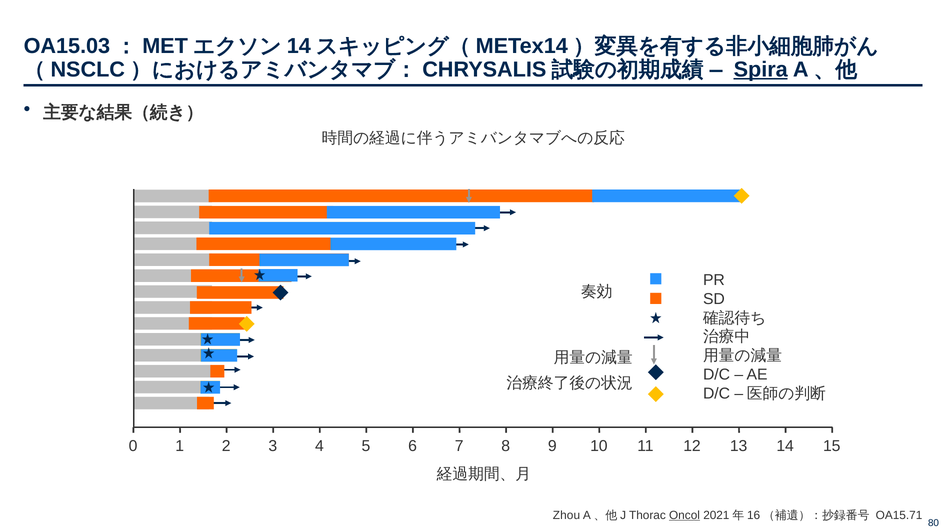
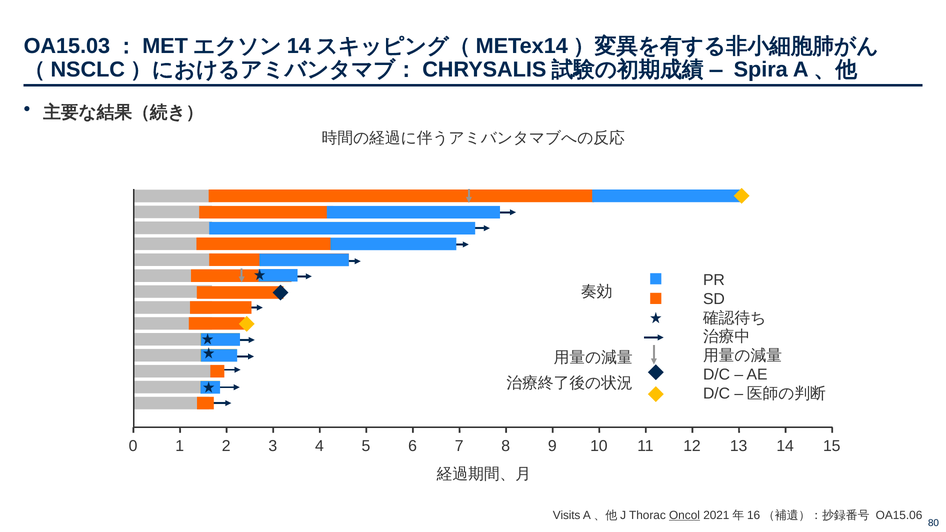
Spira underline: present -> none
Zhou: Zhou -> Visits
OA15.71: OA15.71 -> OA15.06
